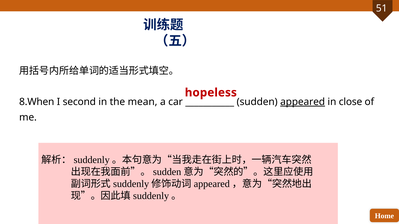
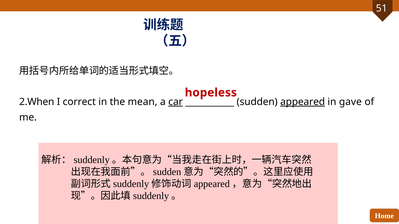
8.When: 8.When -> 2.When
second: second -> correct
car underline: none -> present
close: close -> gave
